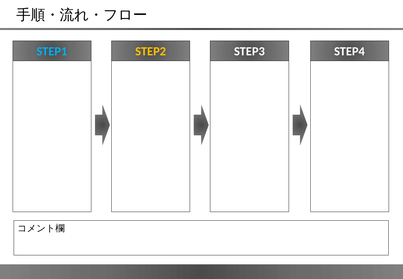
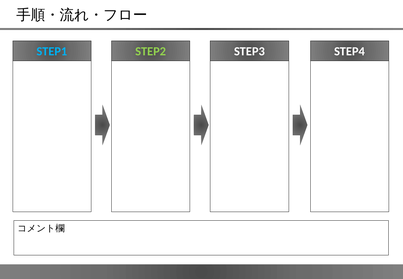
STEP2 colour: yellow -> light green
